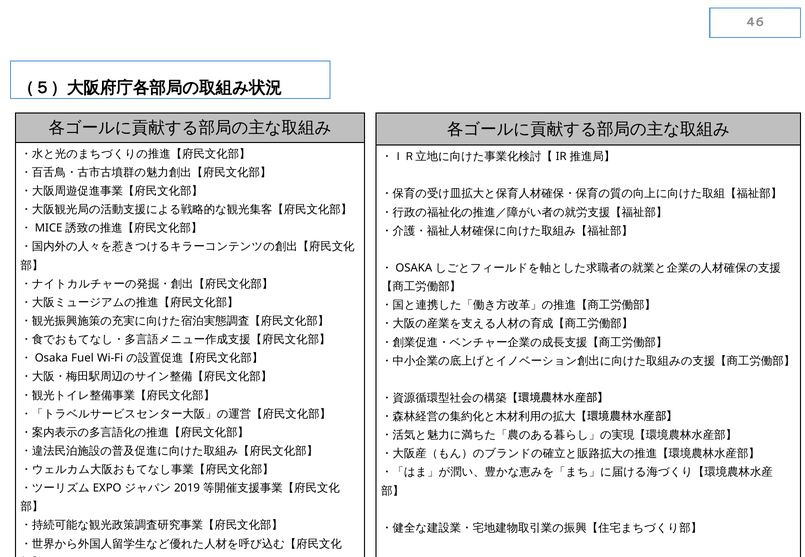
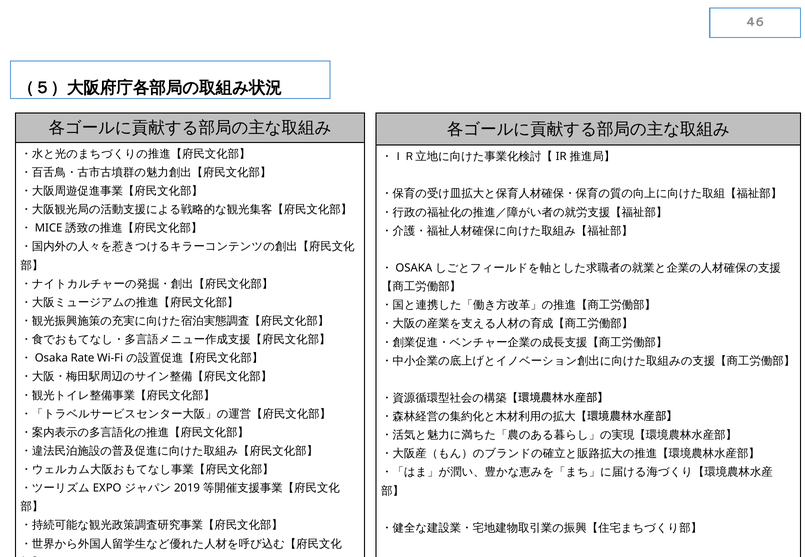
Fuel: Fuel -> Rate
